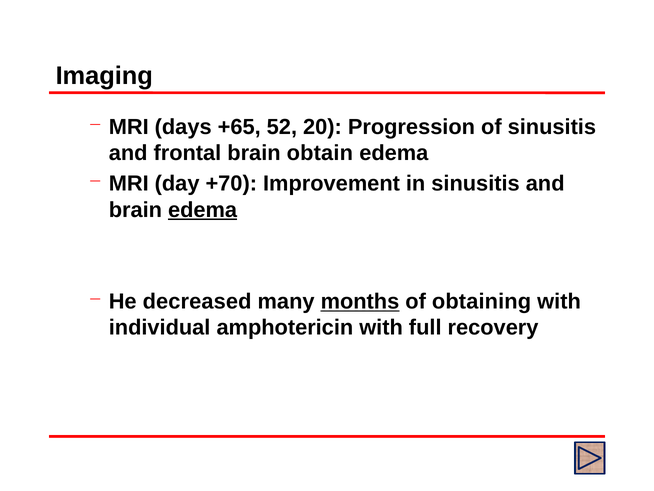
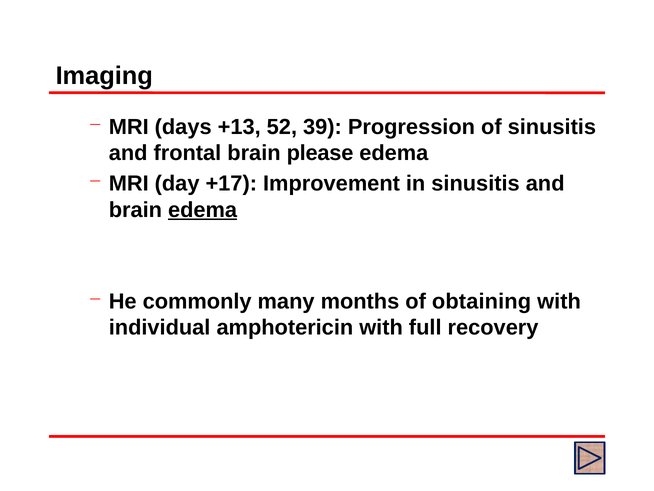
+65: +65 -> +13
20: 20 -> 39
obtain: obtain -> please
+70: +70 -> +17
decreased: decreased -> commonly
months underline: present -> none
